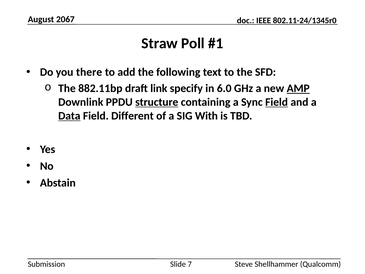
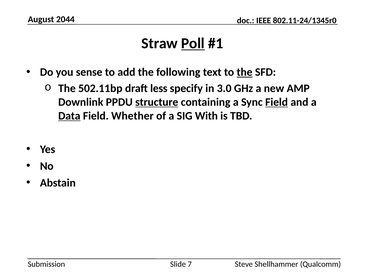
2067: 2067 -> 2044
Poll underline: none -> present
there: there -> sense
the at (245, 72) underline: none -> present
882.11bp: 882.11bp -> 502.11bp
link: link -> less
6.0: 6.0 -> 3.0
AMP underline: present -> none
Different: Different -> Whether
